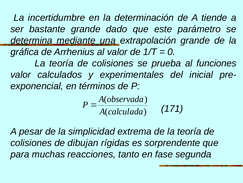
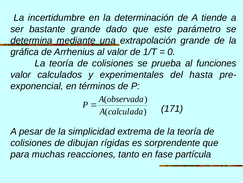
inicial: inicial -> hasta
segunda: segunda -> partícula
